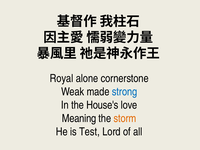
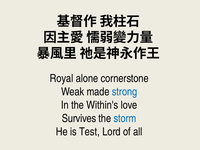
House's: House's -> Within's
Meaning: Meaning -> Survives
storm colour: orange -> blue
